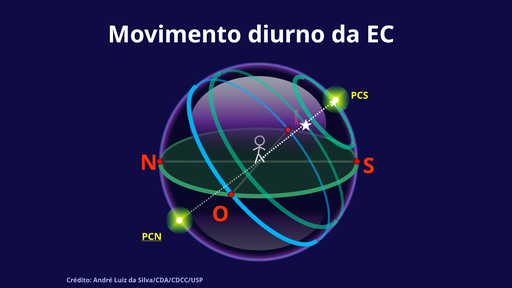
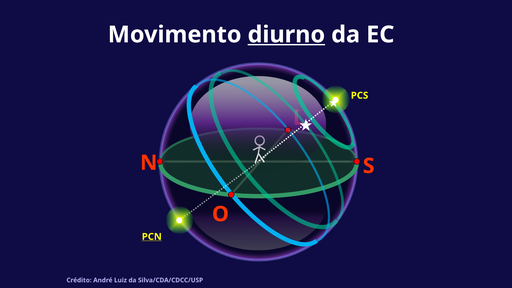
diurno underline: none -> present
